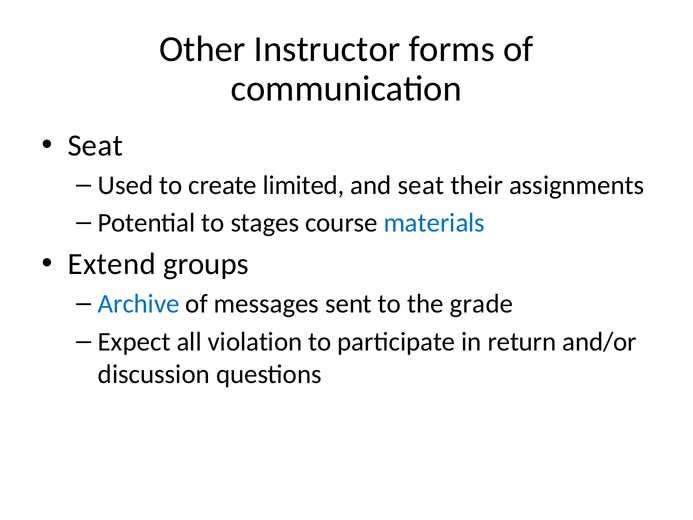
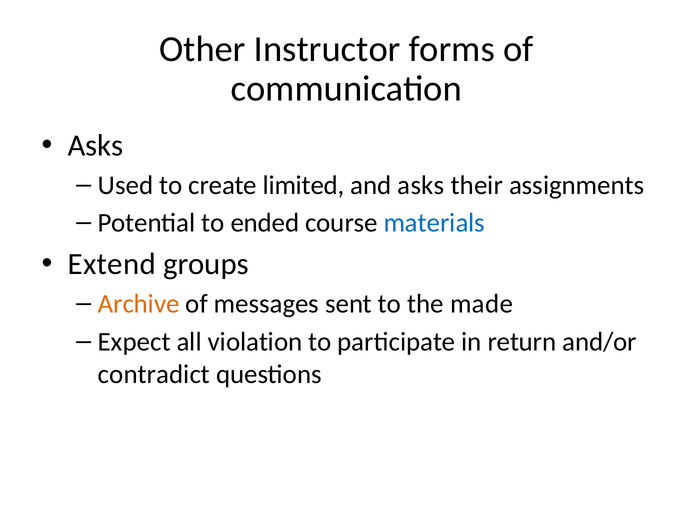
Seat at (95, 145): Seat -> Asks
and seat: seat -> asks
stages: stages -> ended
Archive colour: blue -> orange
grade: grade -> made
discussion: discussion -> contradict
